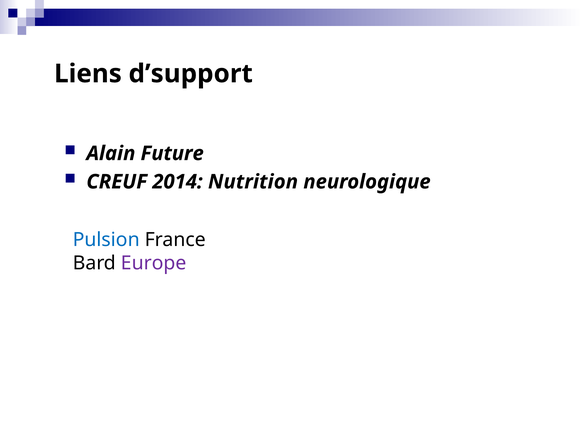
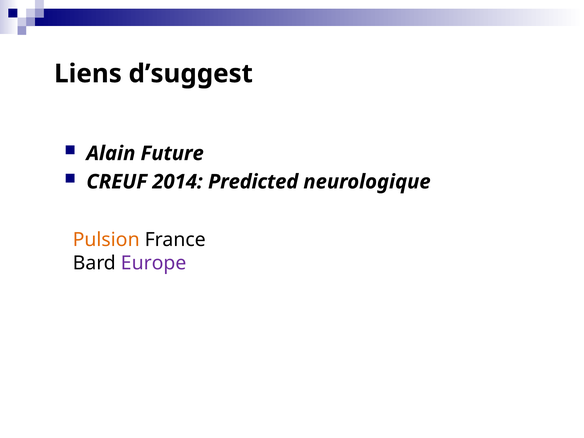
d’support: d’support -> d’suggest
Nutrition: Nutrition -> Predicted
Pulsion colour: blue -> orange
